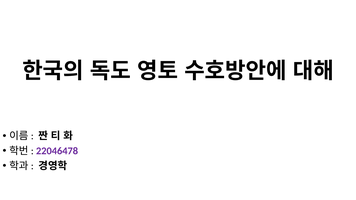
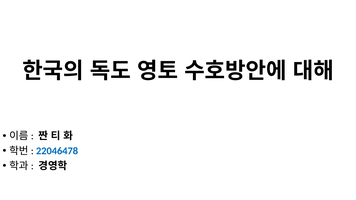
22046478 colour: purple -> blue
